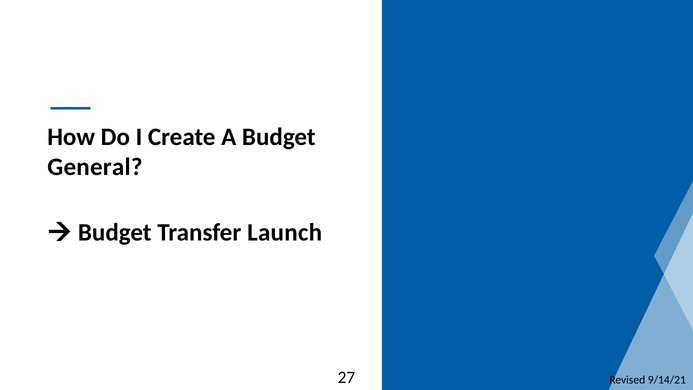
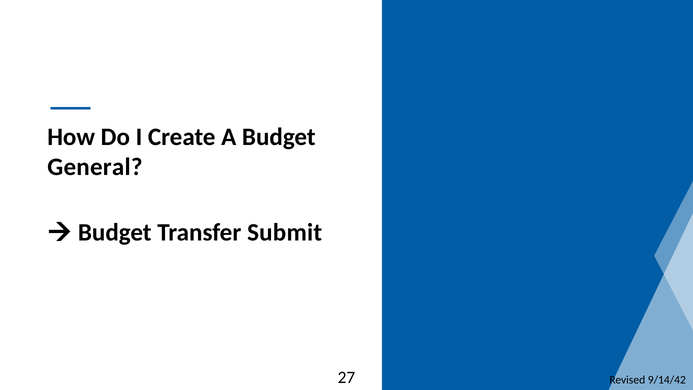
Launch: Launch -> Submit
9/14/21: 9/14/21 -> 9/14/42
